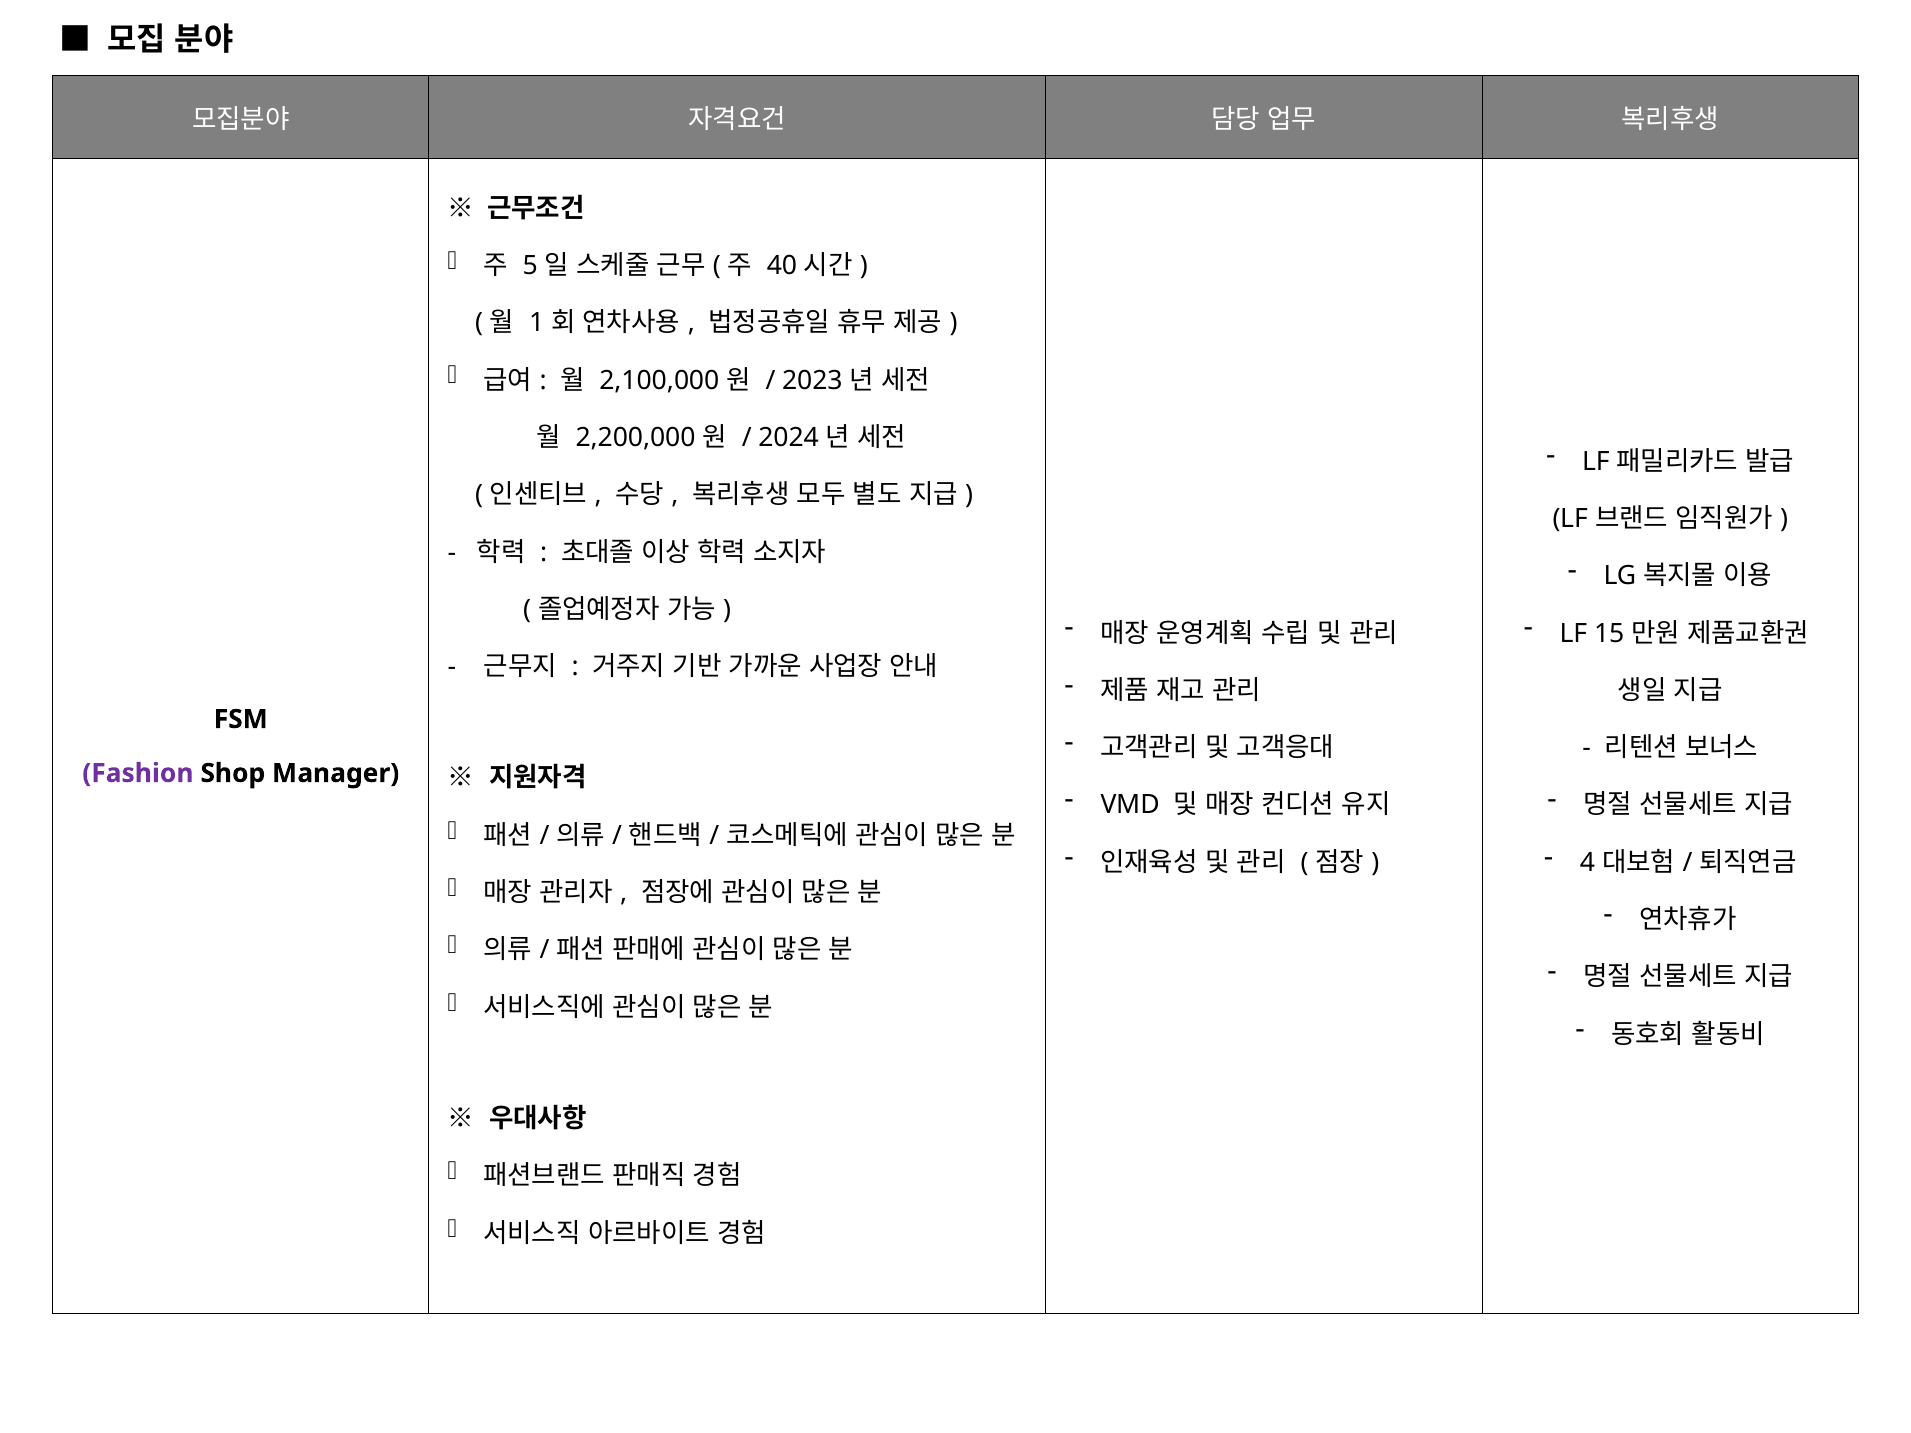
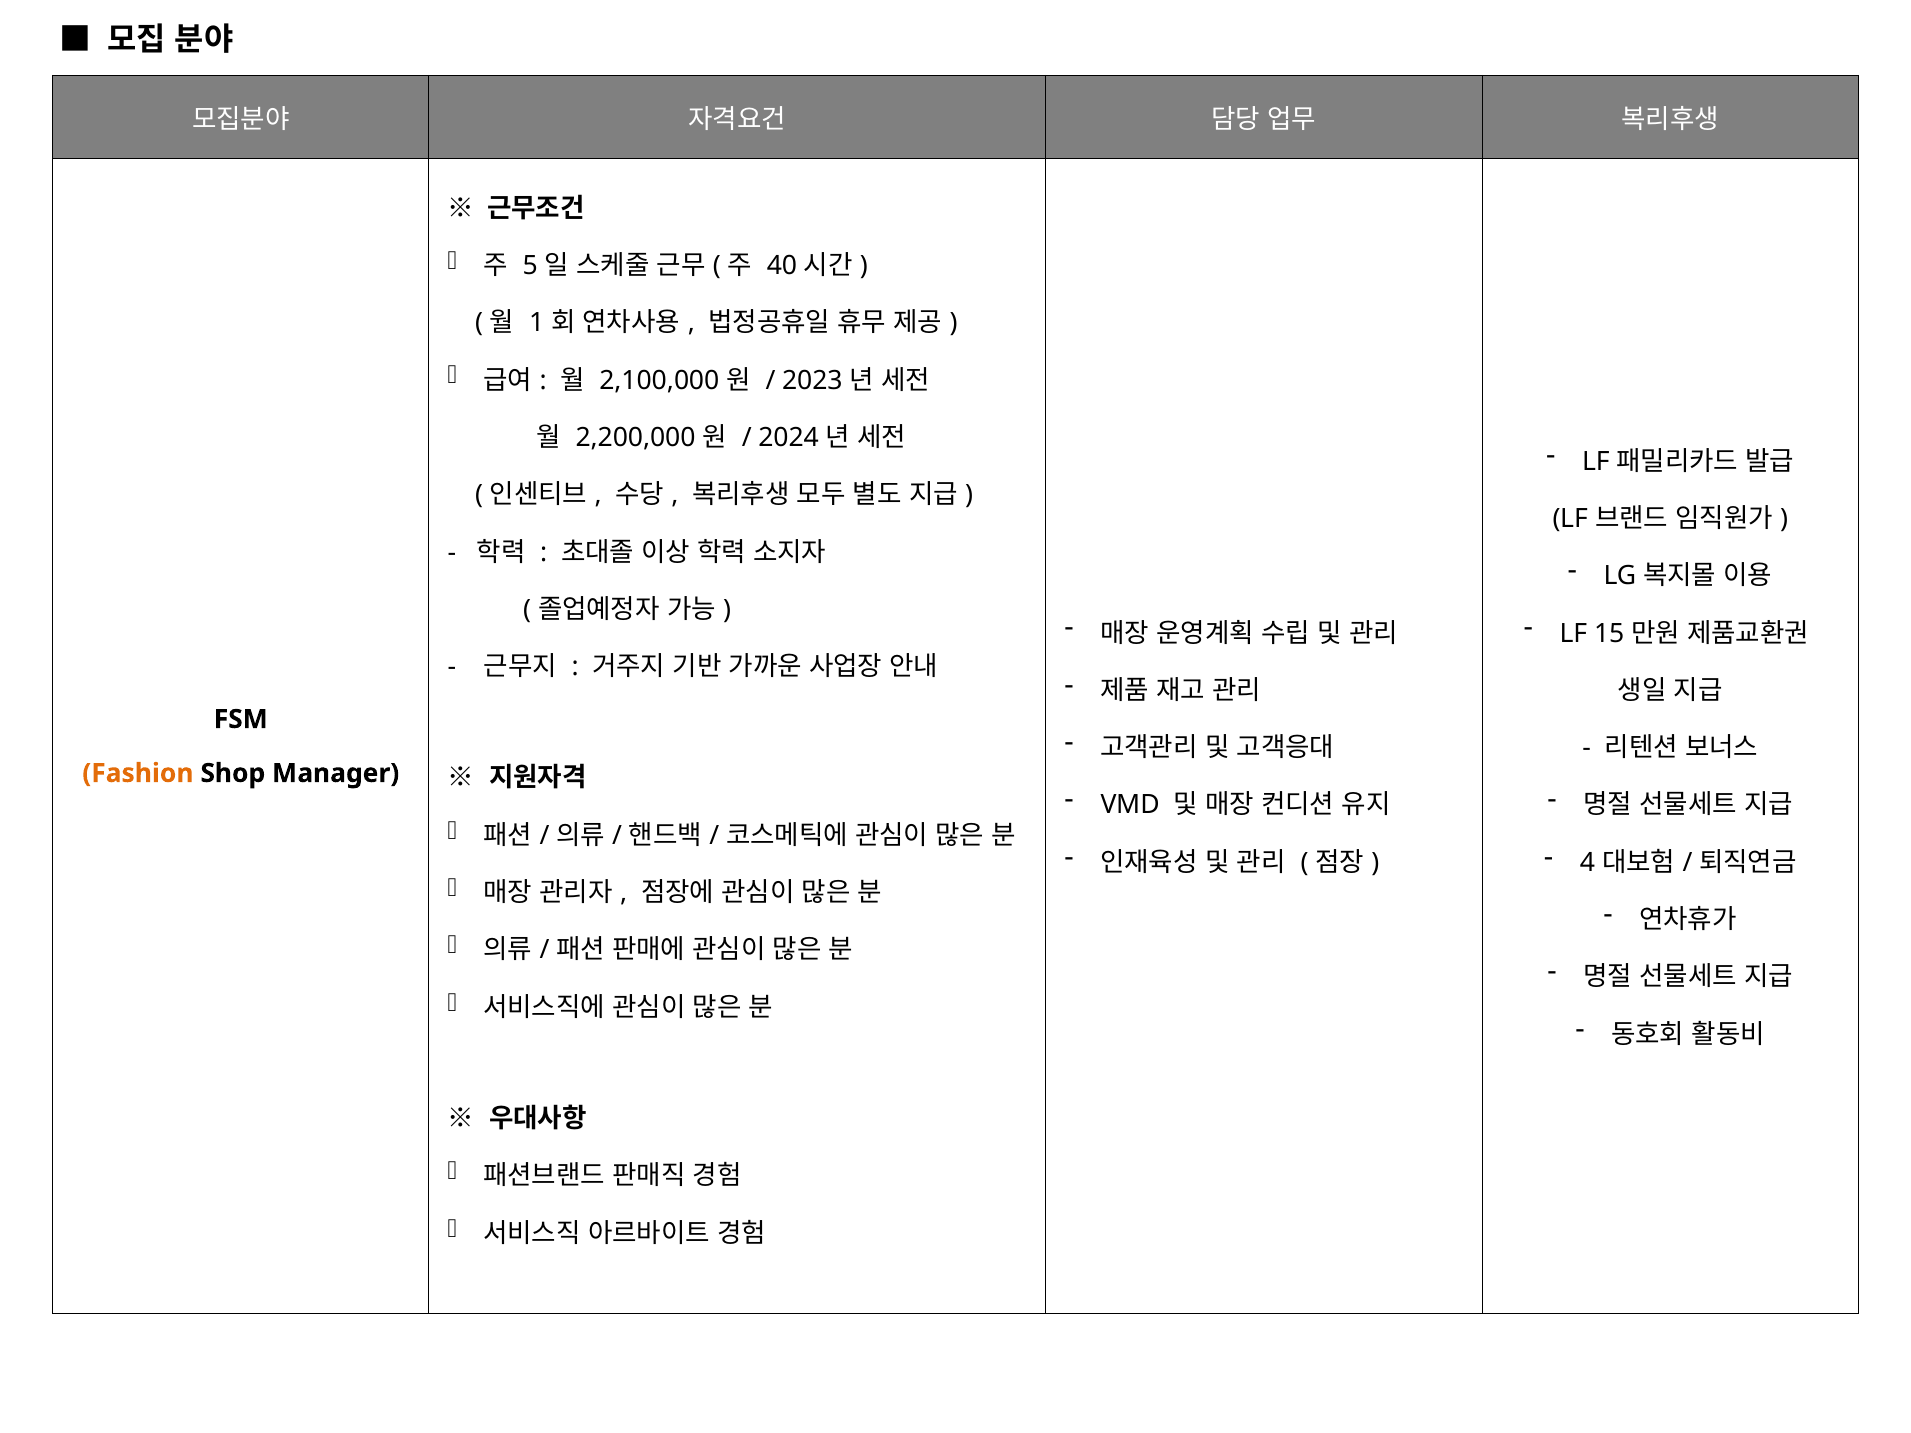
Fashion colour: purple -> orange
